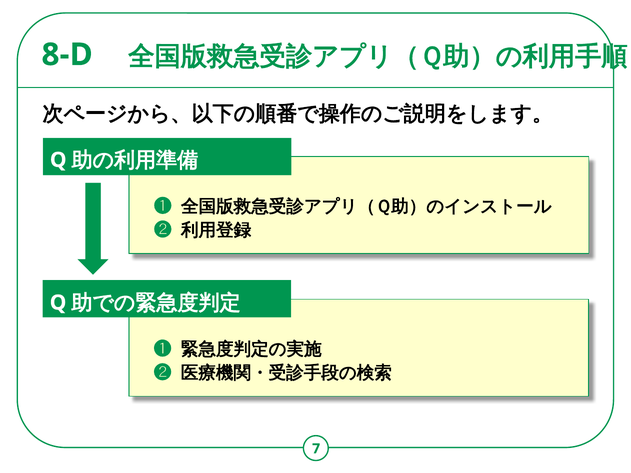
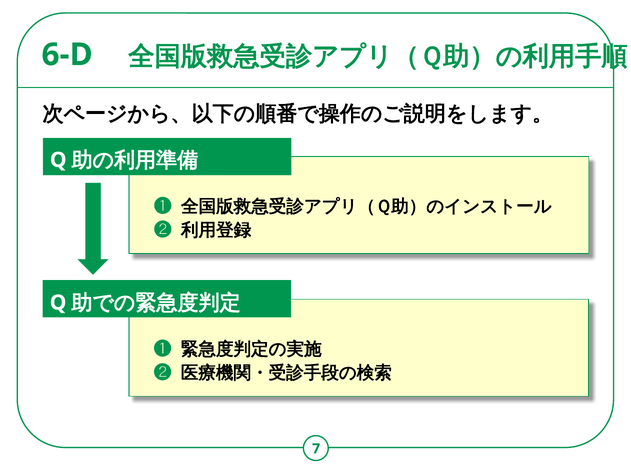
8-D: 8-D -> 6-D
